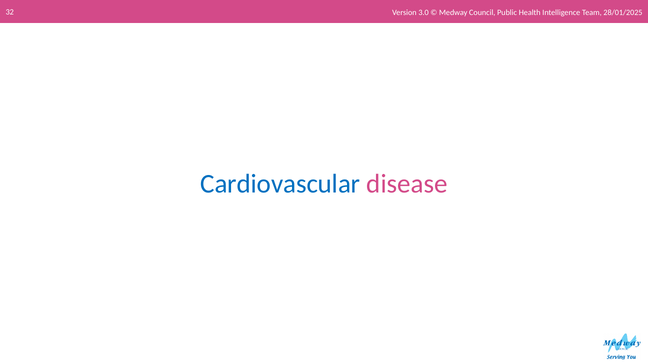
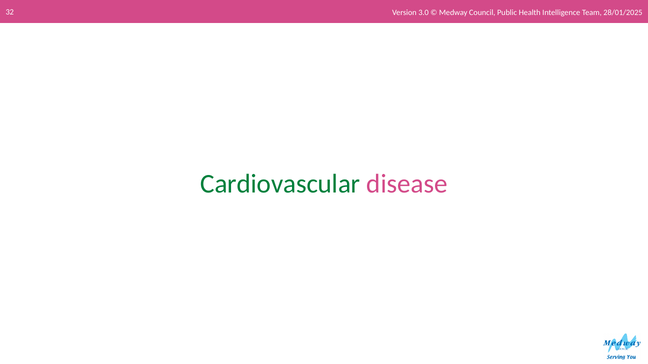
Cardiovascular colour: blue -> green
